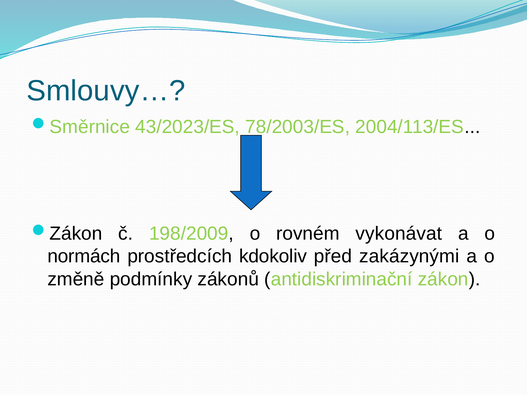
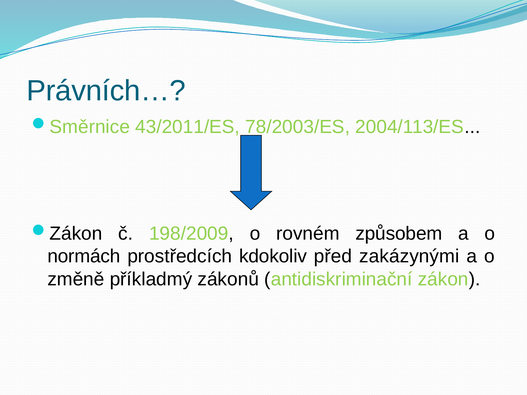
Smlouvy…: Smlouvy… -> Právních…
43/2023/ES: 43/2023/ES -> 43/2011/ES
vykonávat: vykonávat -> způsobem
podmínky: podmínky -> příkladmý
